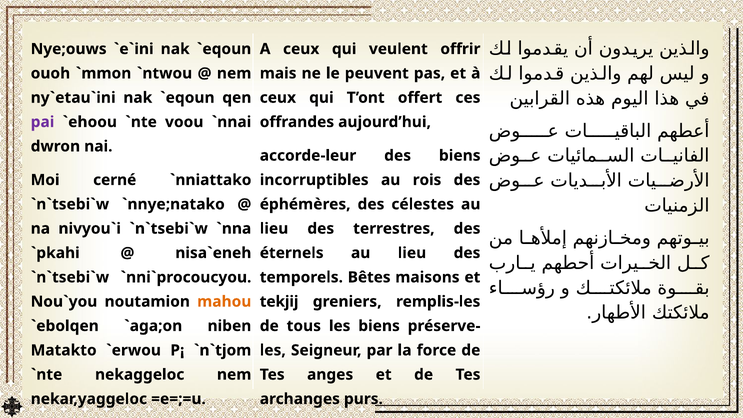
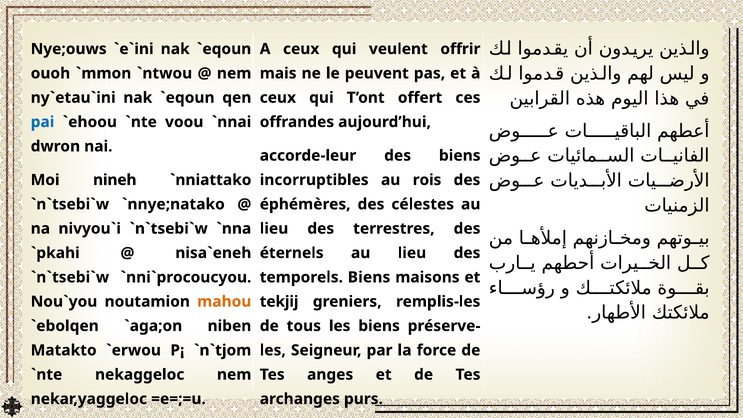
pai colour: purple -> blue
cerné: cerné -> nineh
temporels Bêtes: Bêtes -> Biens
